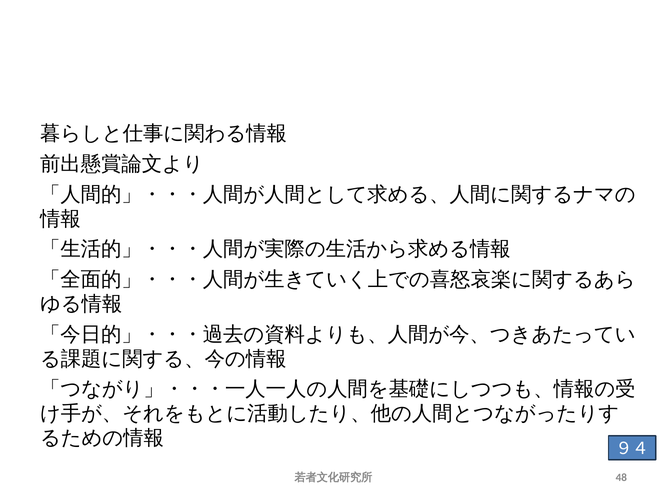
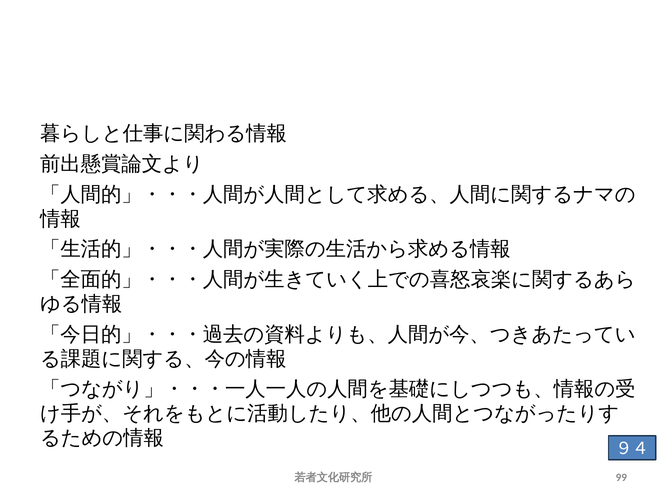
48: 48 -> 99
